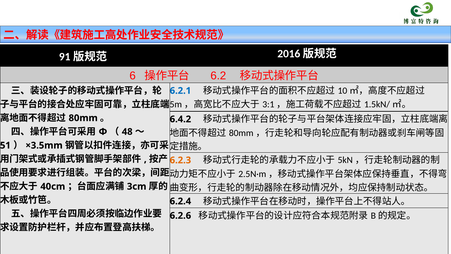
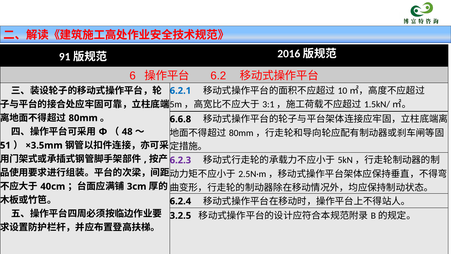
6.4.2: 6.4.2 -> 6.6.8
6.2.3 colour: orange -> purple
6.2.6: 6.2.6 -> 3.2.5
